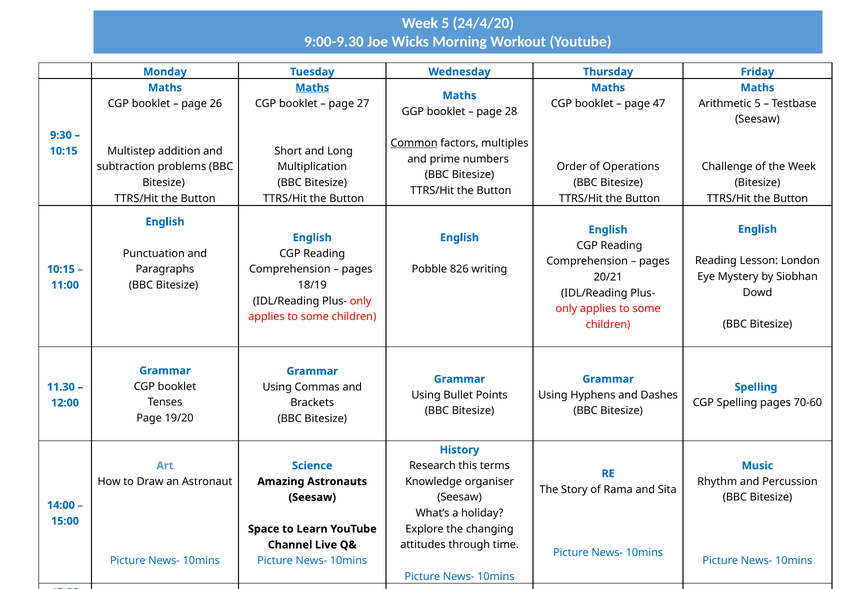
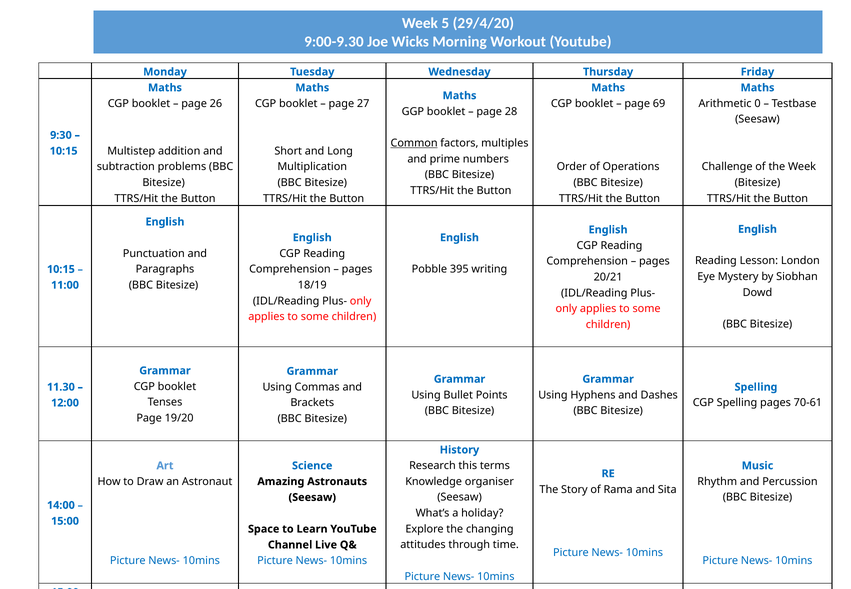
24/4/20: 24/4/20 -> 29/4/20
Maths at (312, 88) underline: present -> none
47: 47 -> 69
Arithmetic 5: 5 -> 0
826: 826 -> 395
70-60: 70-60 -> 70-61
